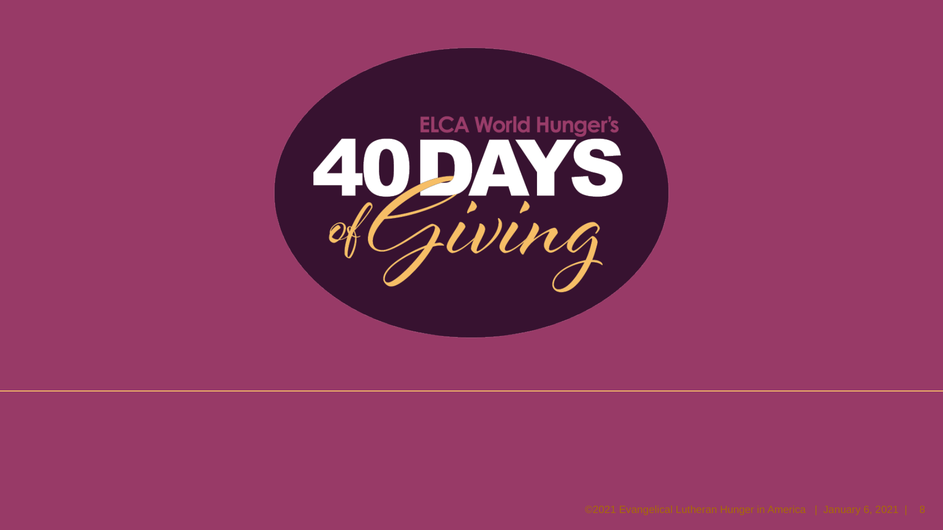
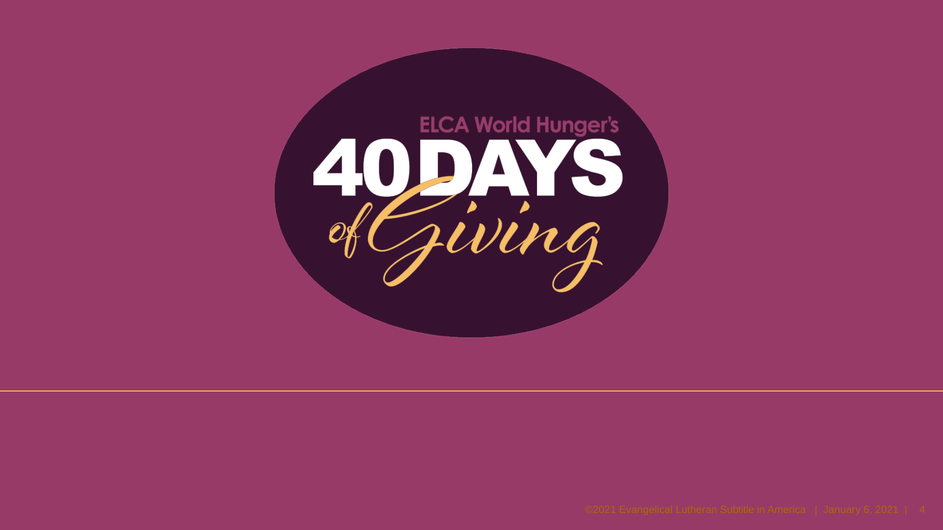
Hunger: Hunger -> Subtitle
8: 8 -> 4
